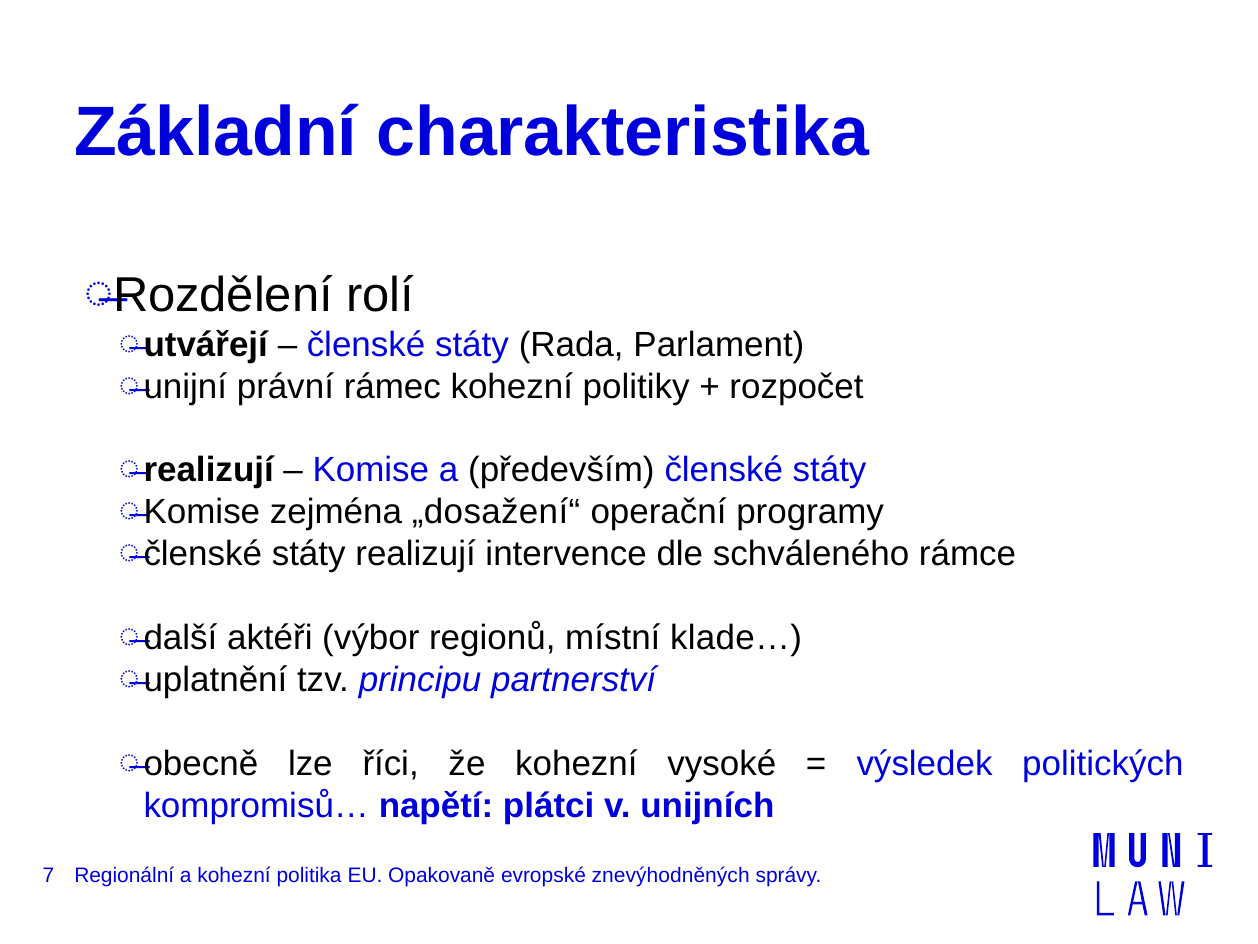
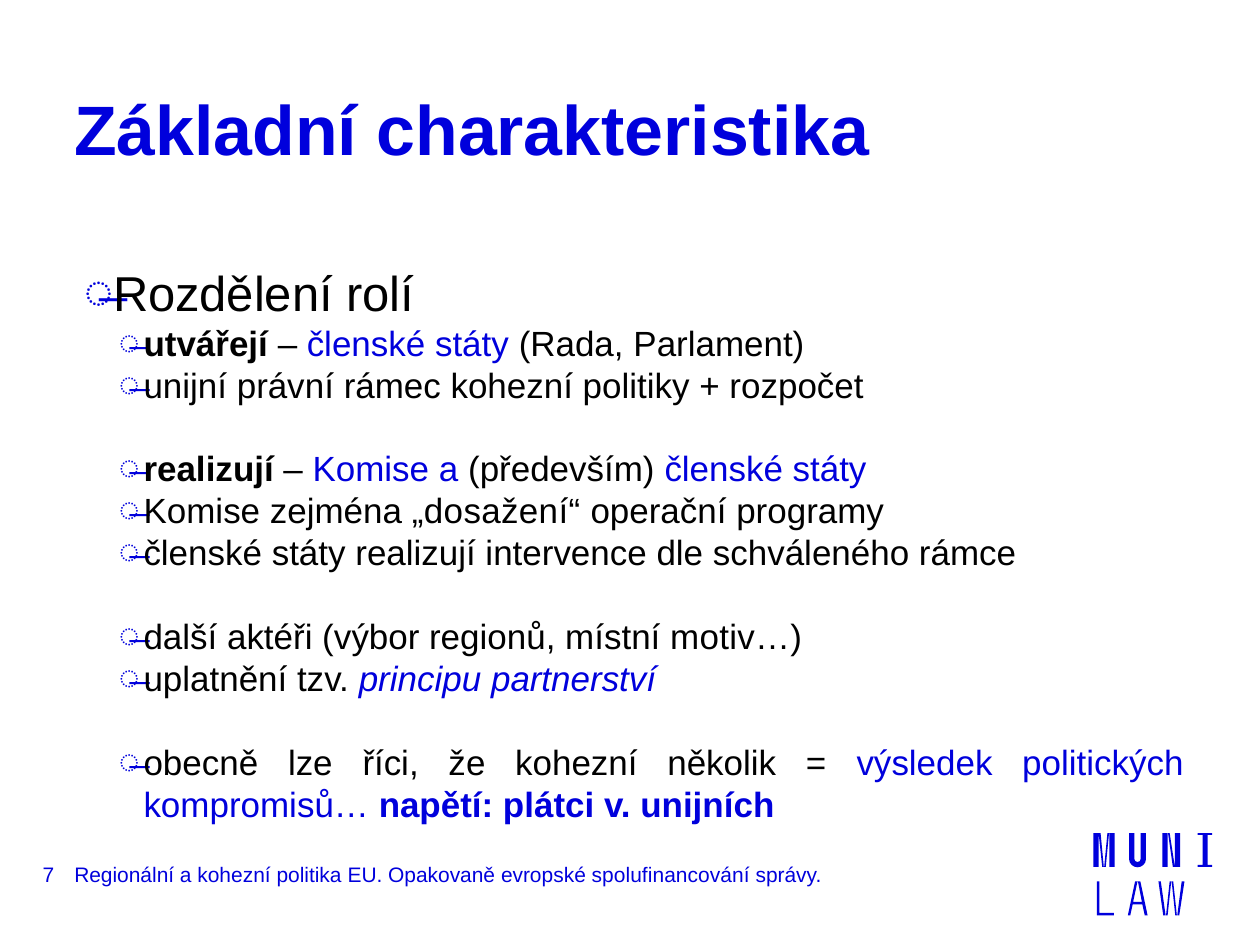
klade…: klade… -> motiv…
vysoké: vysoké -> několik
znevýhodněných: znevýhodněných -> spolufinancování
